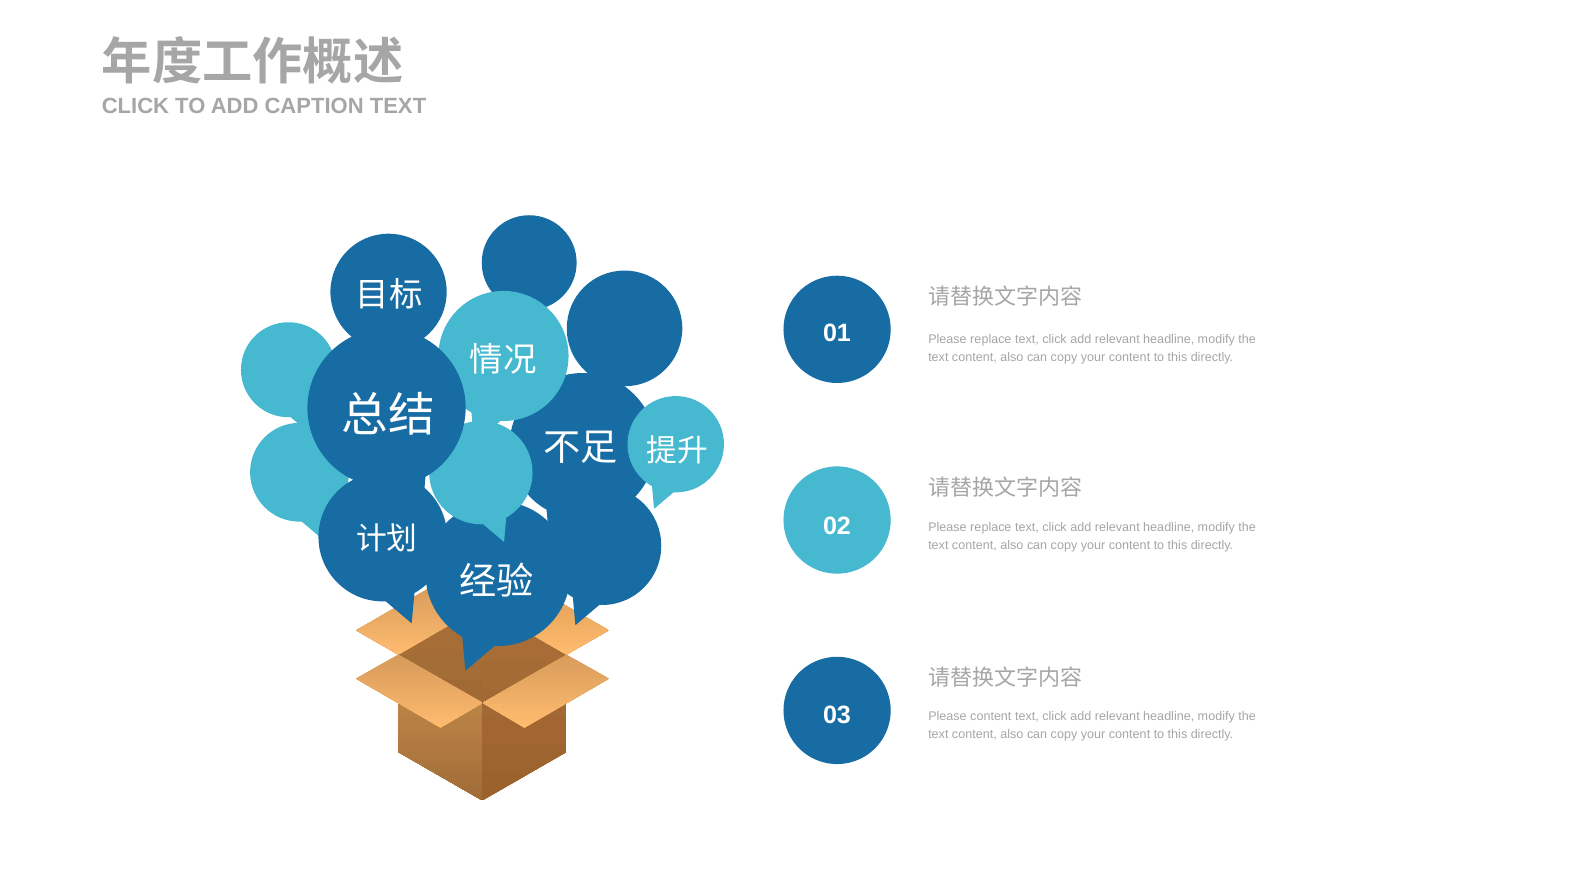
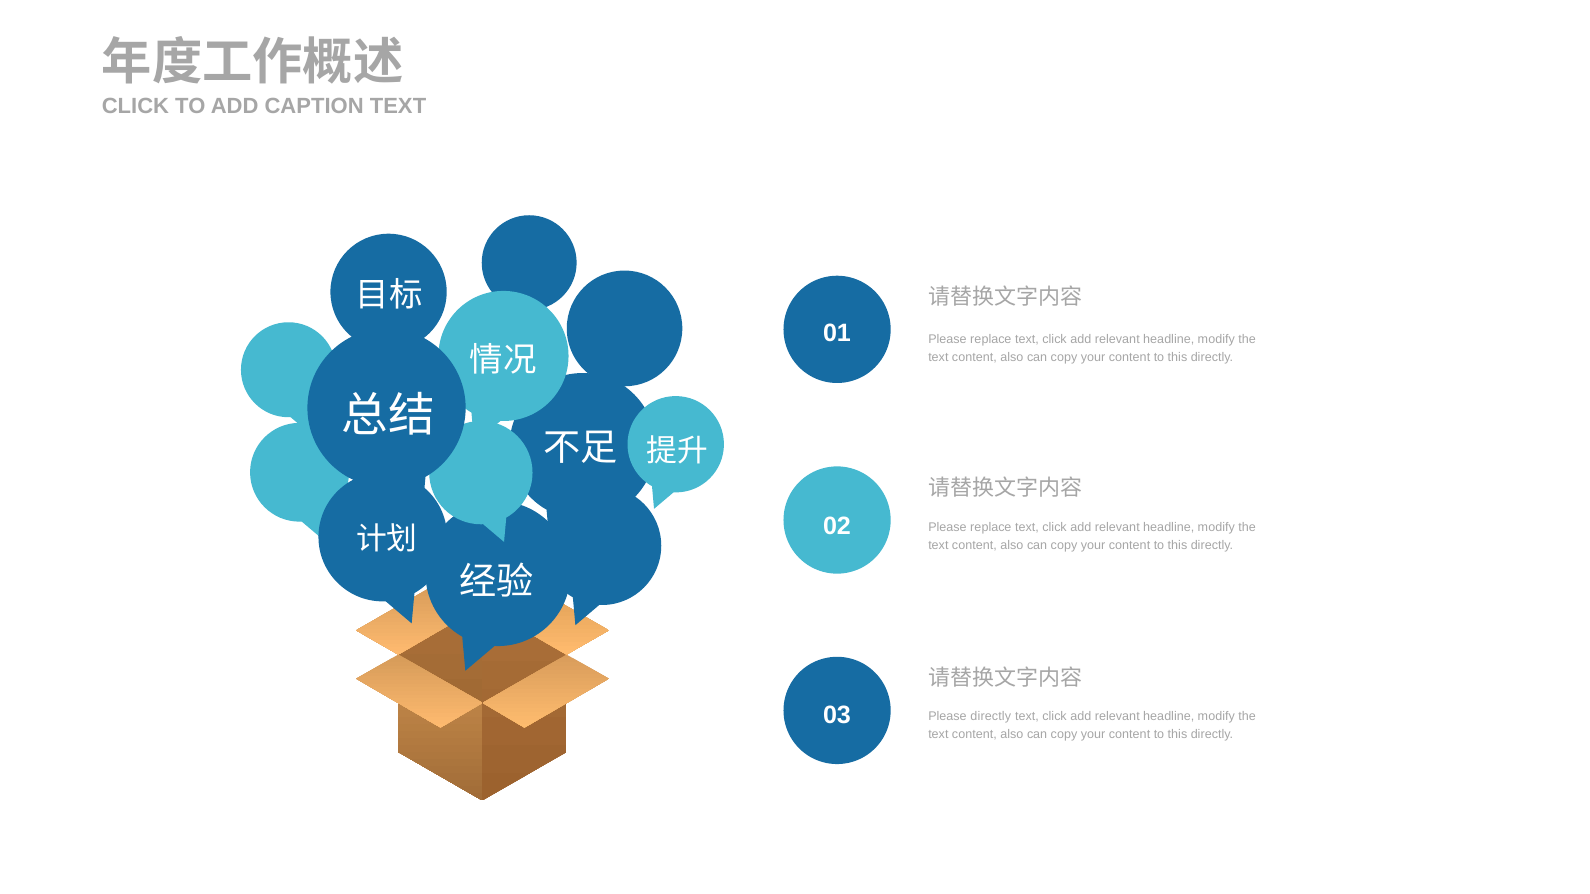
Please content: content -> directly
